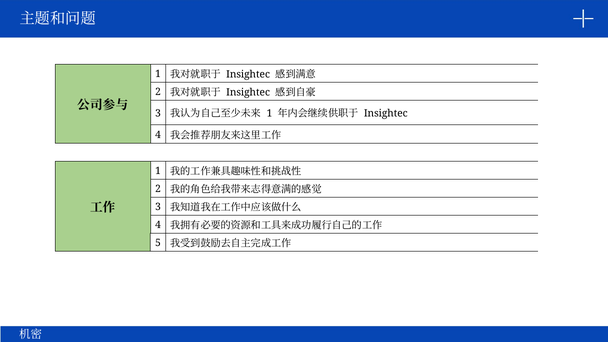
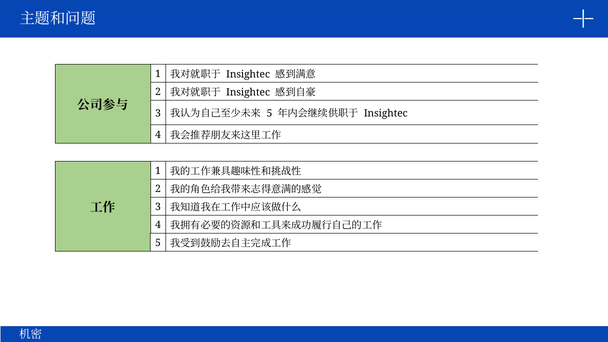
1 at (269, 114): 1 -> 5
